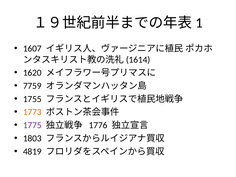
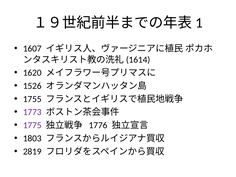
7759: 7759 -> 1526
1773 colour: orange -> purple
4819: 4819 -> 2819
